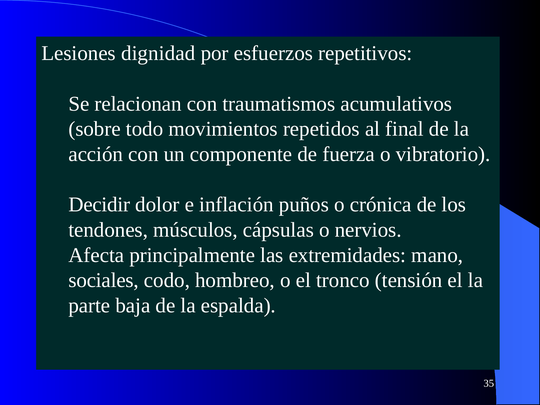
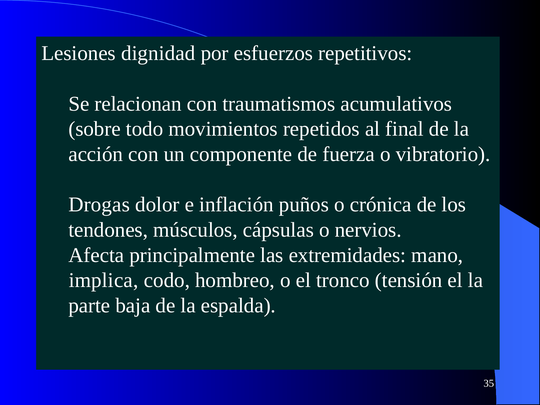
Decidir: Decidir -> Drogas
sociales: sociales -> implica
